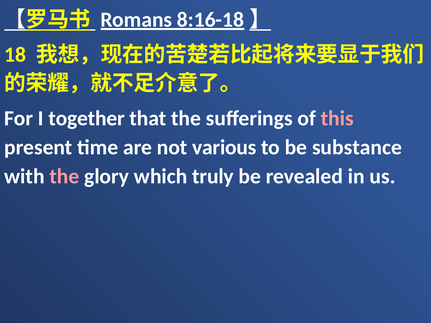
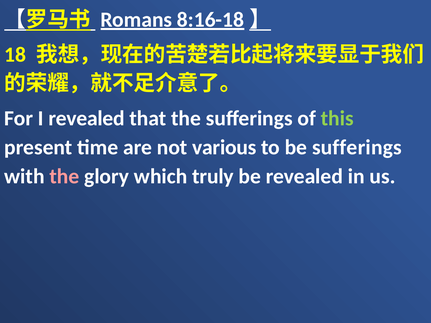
I together: together -> revealed
this colour: pink -> light green
be substance: substance -> sufferings
